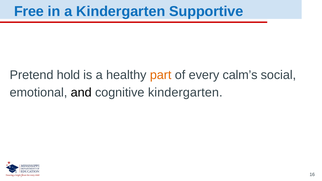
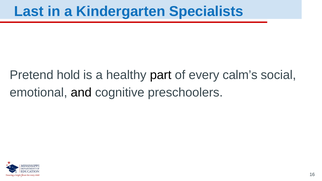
Free: Free -> Last
Supportive: Supportive -> Specialists
part colour: orange -> black
cognitive kindergarten: kindergarten -> preschoolers
